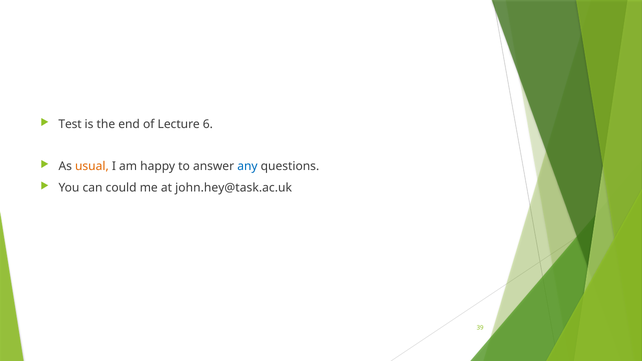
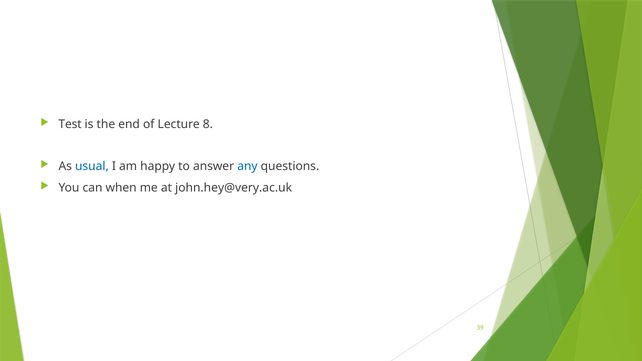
6: 6 -> 8
usual colour: orange -> blue
could: could -> when
john.hey@task.ac.uk: john.hey@task.ac.uk -> john.hey@very.ac.uk
